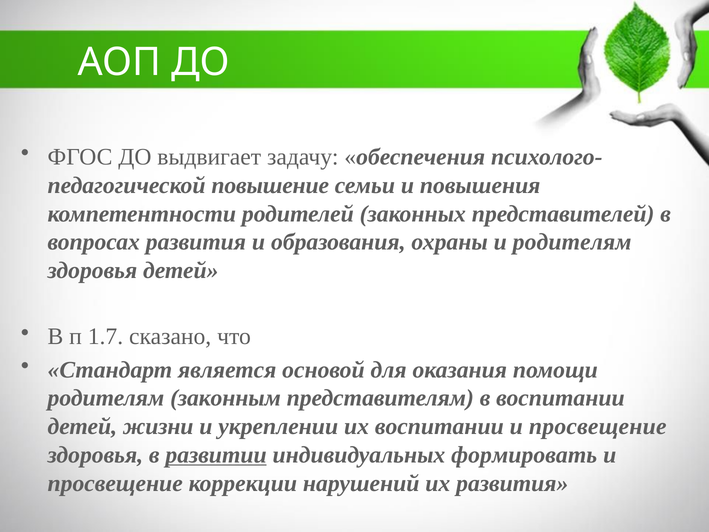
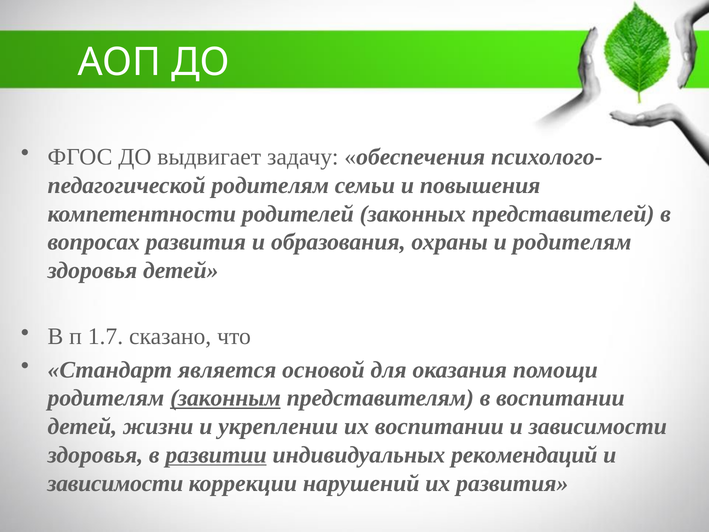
повышение at (270, 185): повышение -> родителям
законным underline: none -> present
просвещение at (598, 426): просвещение -> зависимости
формировать: формировать -> рекомендаций
просвещение at (115, 483): просвещение -> зависимости
